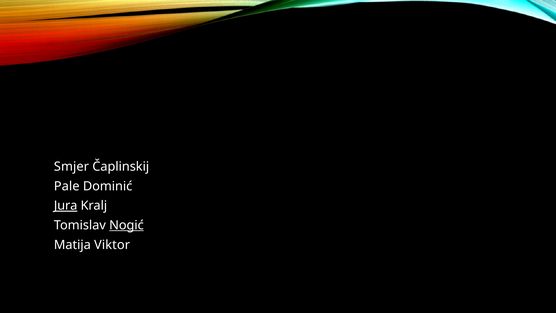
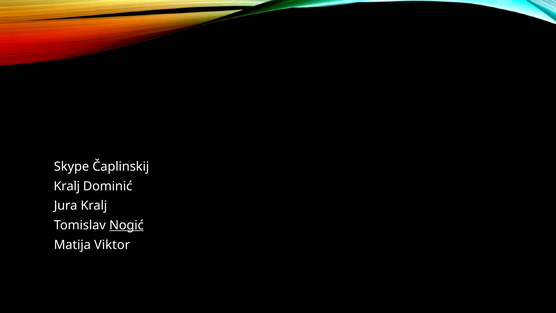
Smjer: Smjer -> Skype
Pale at (67, 186): Pale -> Kralj
Jura underline: present -> none
